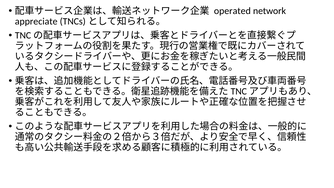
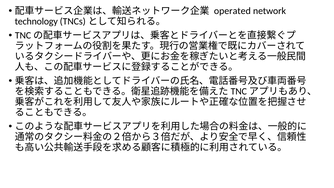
appreciate: appreciate -> technology
